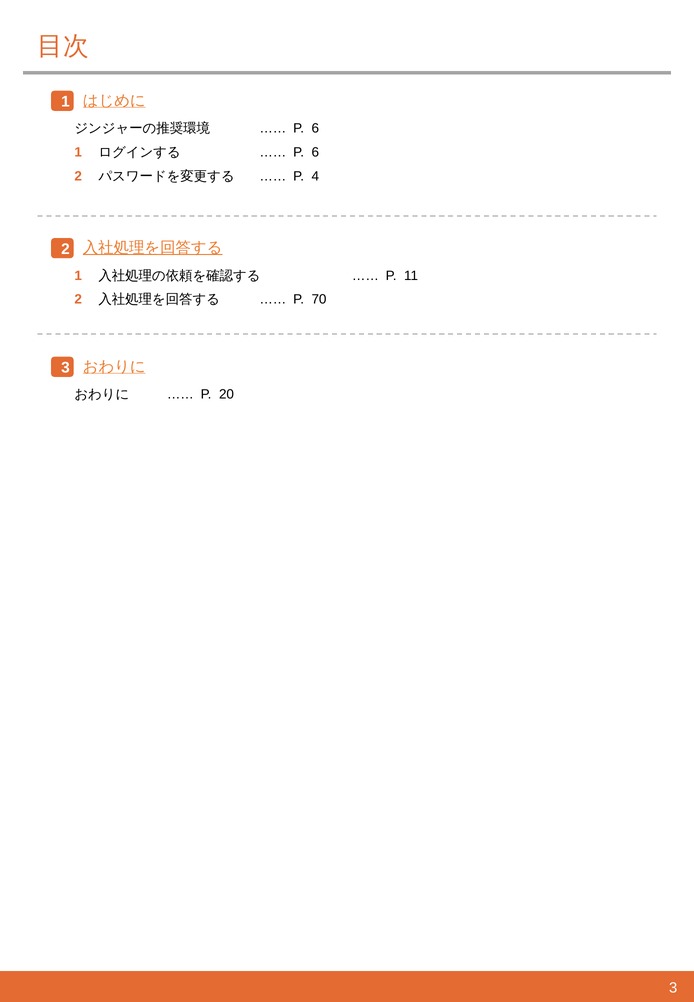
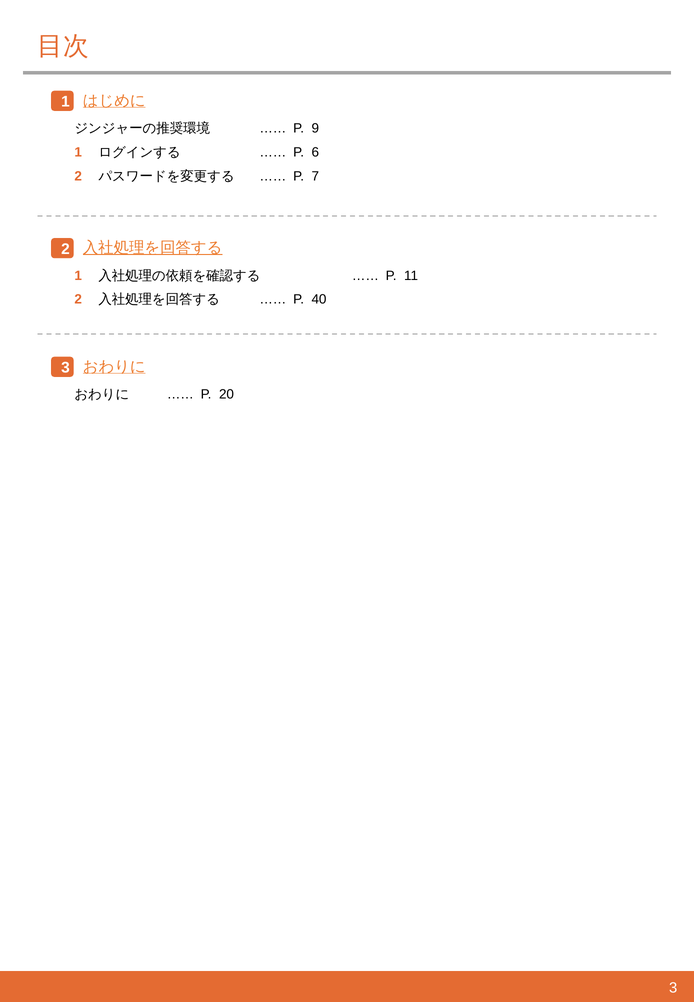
6 at (315, 128): 6 -> 9
4: 4 -> 7
70: 70 -> 40
